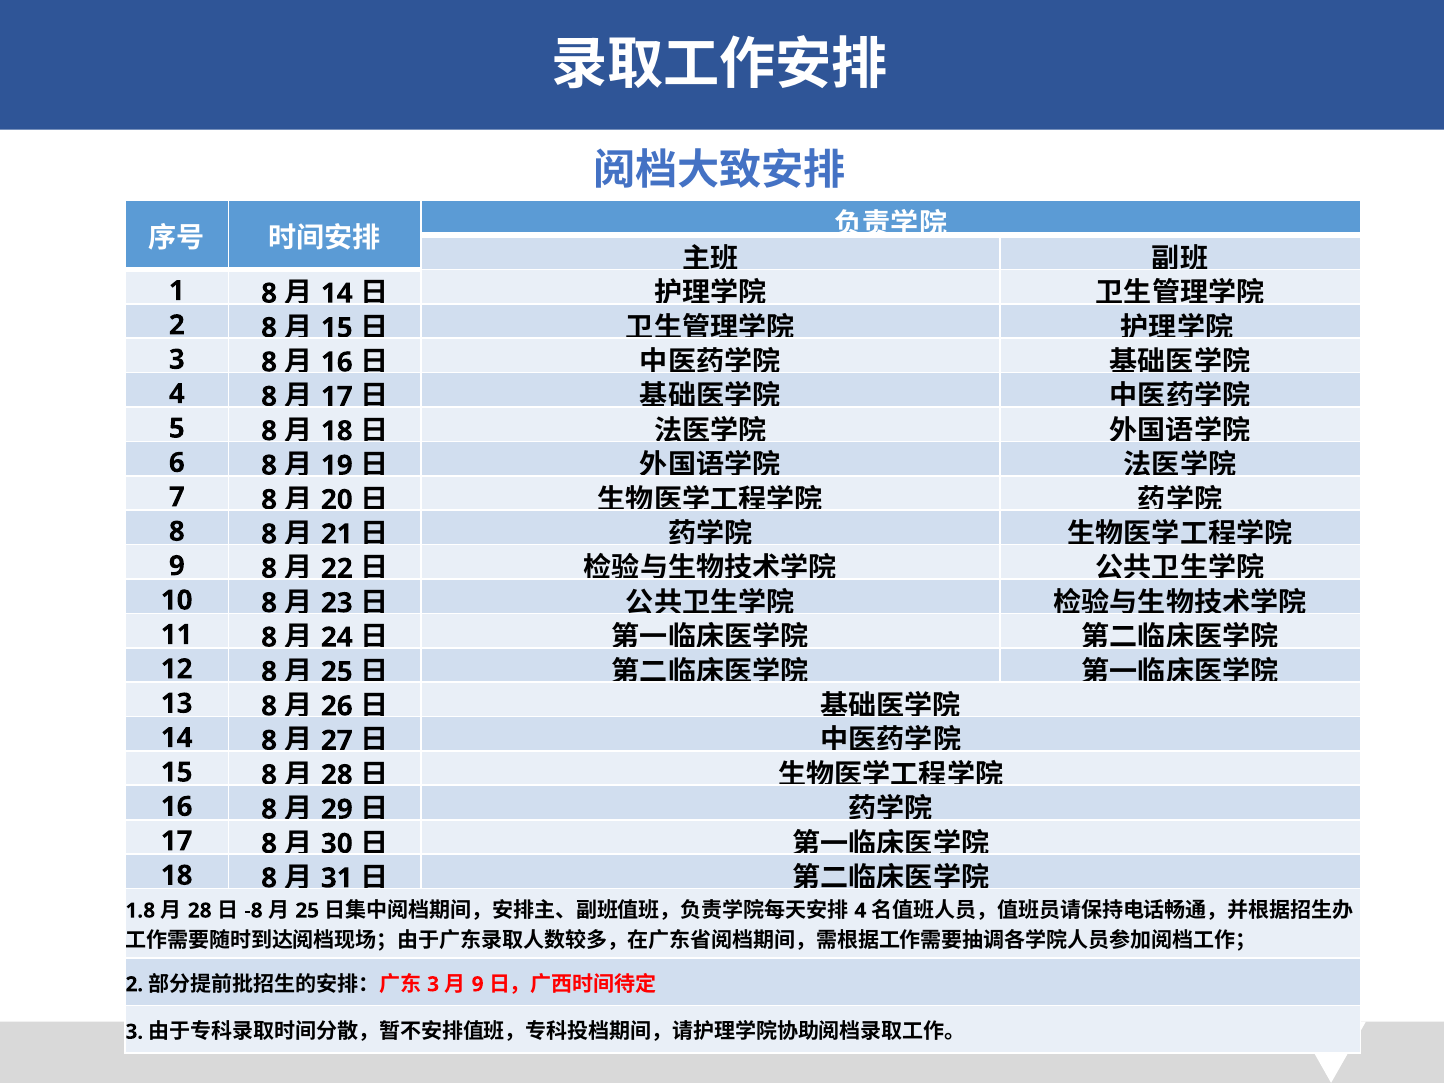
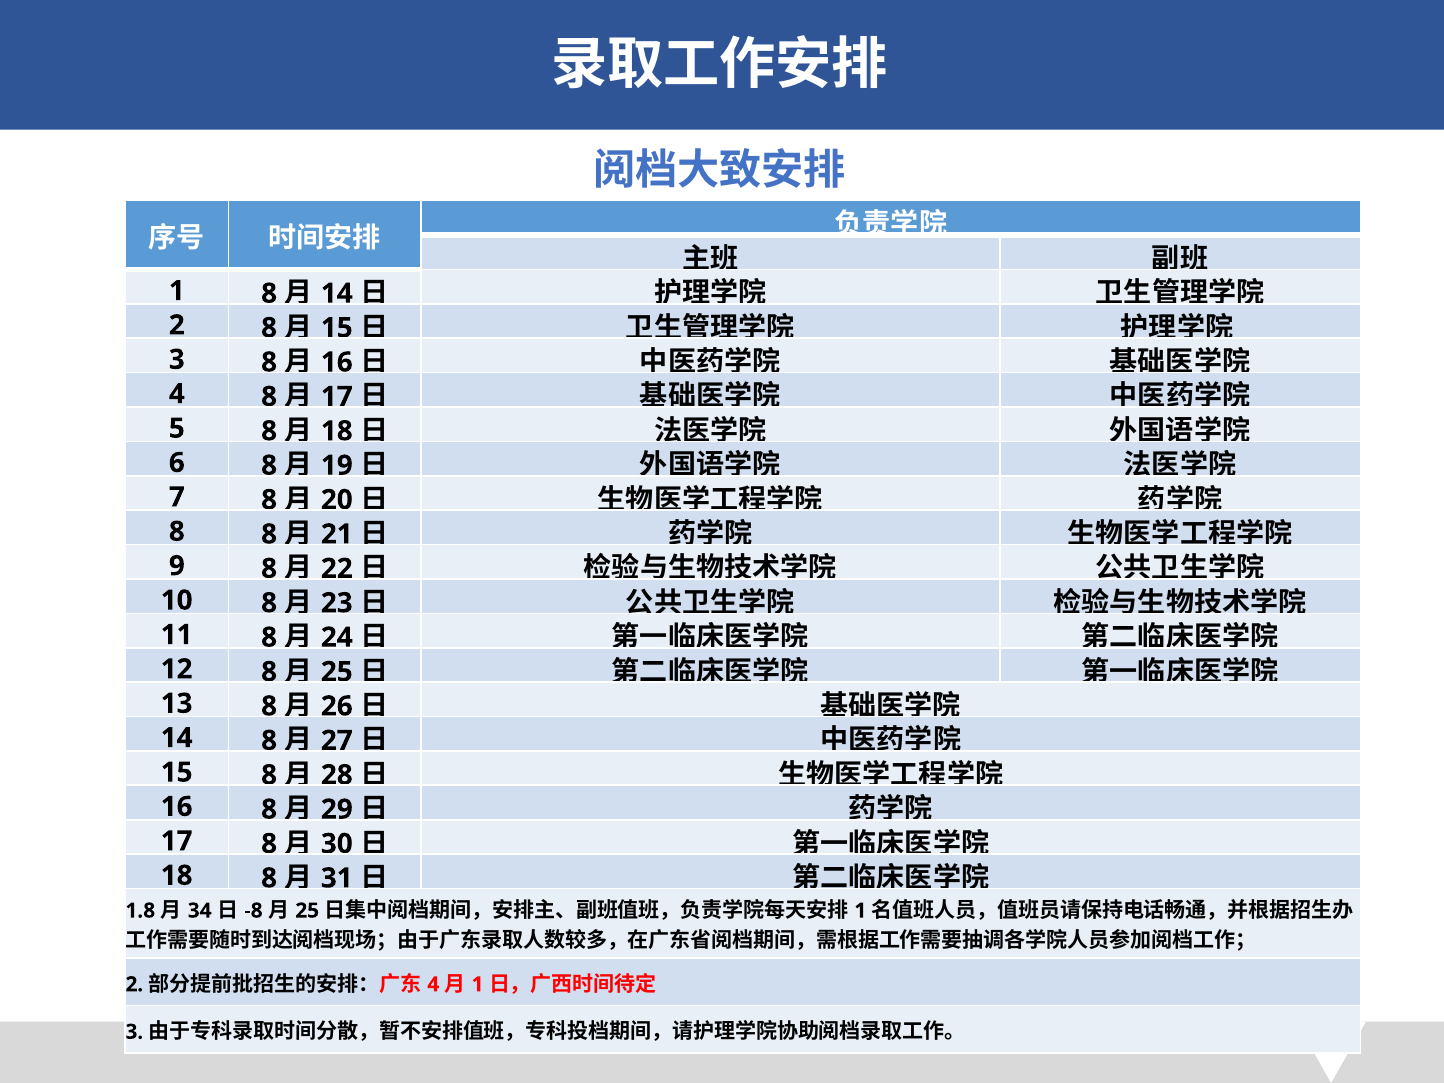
28 at (200, 911): 28 -> 34
4 at (860, 911): 4 -> 1
3 at (433, 984): 3 -> 4
9 at (478, 984): 9 -> 1
